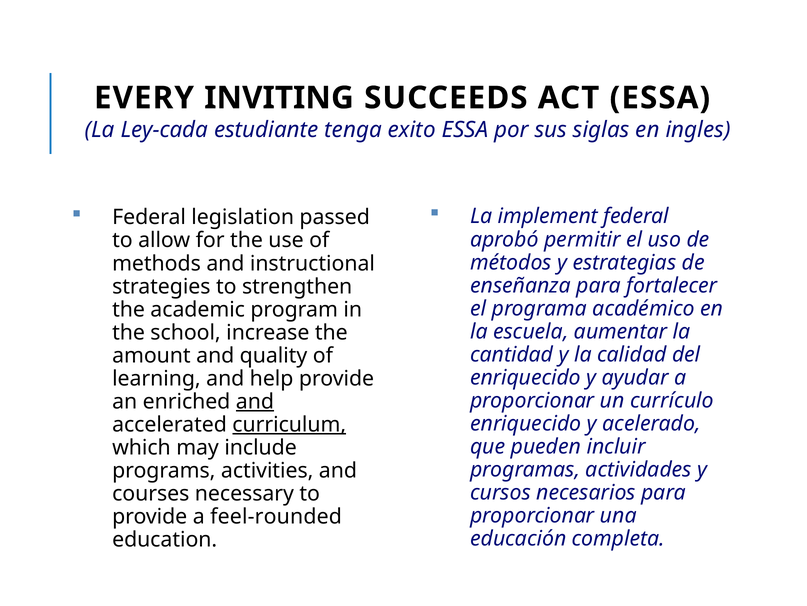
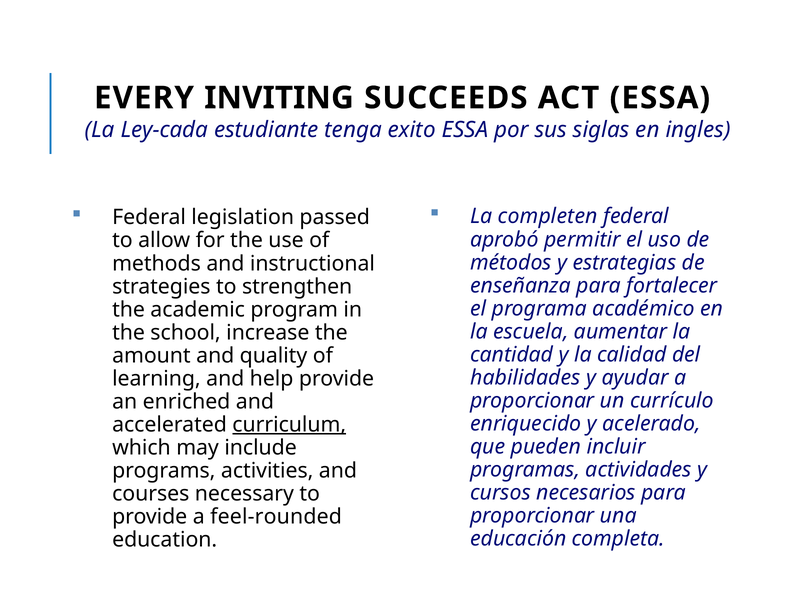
implement: implement -> completen
enriquecido at (526, 377): enriquecido -> habilidades
and at (255, 401) underline: present -> none
